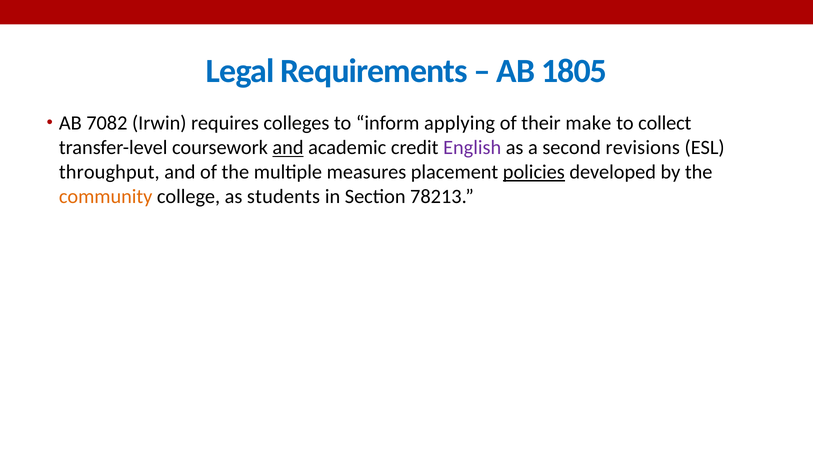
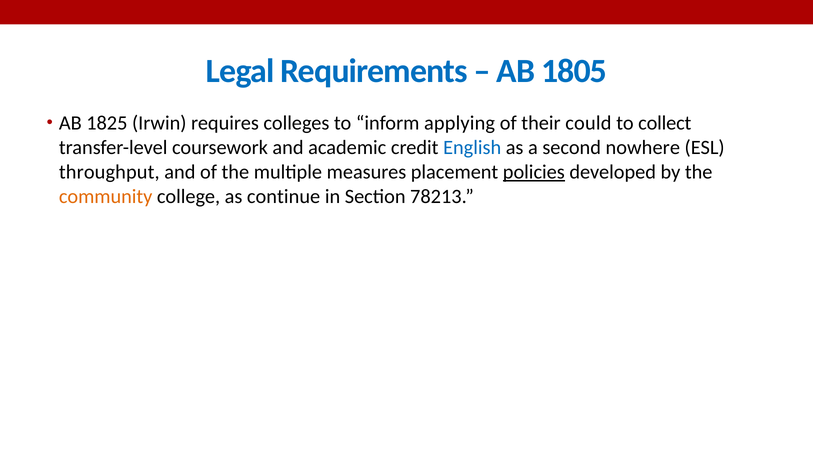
7082: 7082 -> 1825
make: make -> could
and at (288, 148) underline: present -> none
English colour: purple -> blue
revisions: revisions -> nowhere
students: students -> continue
